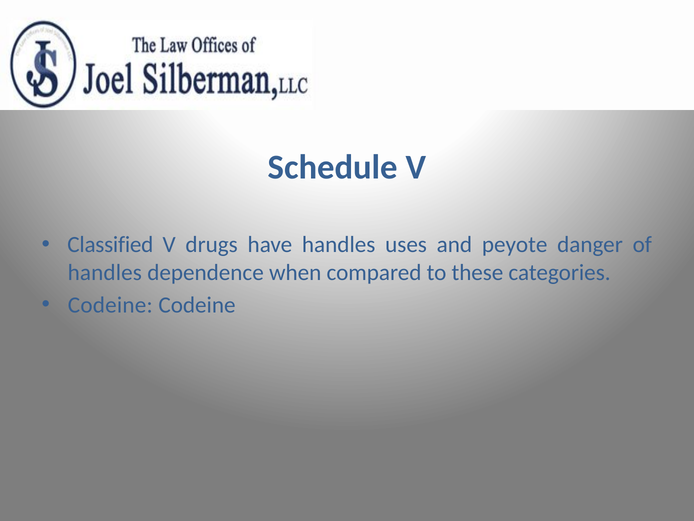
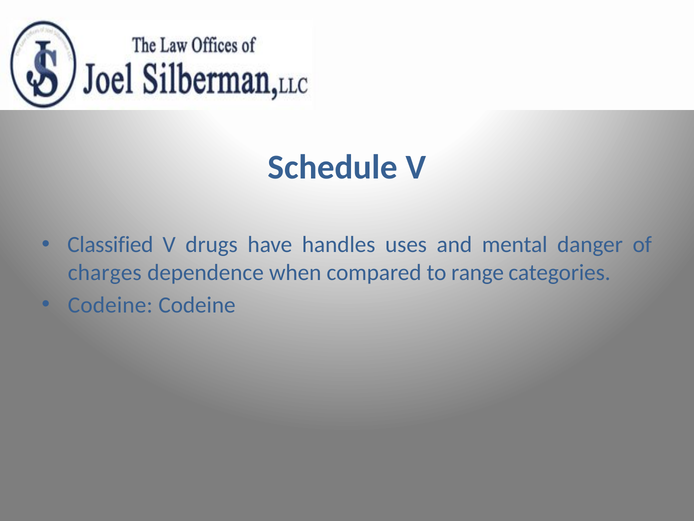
peyote: peyote -> mental
handles at (105, 272): handles -> charges
these: these -> range
